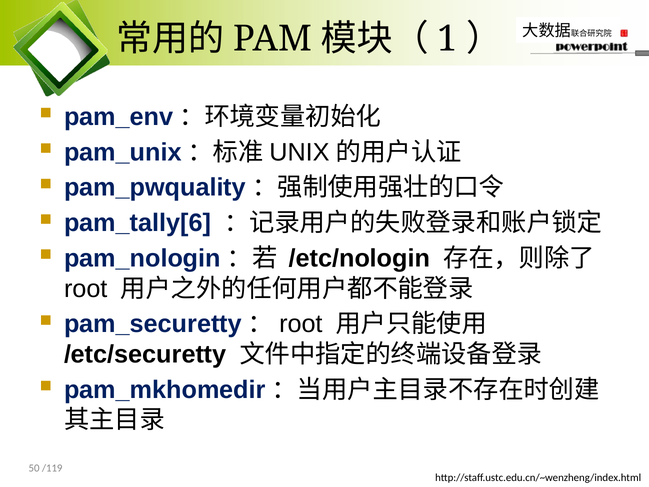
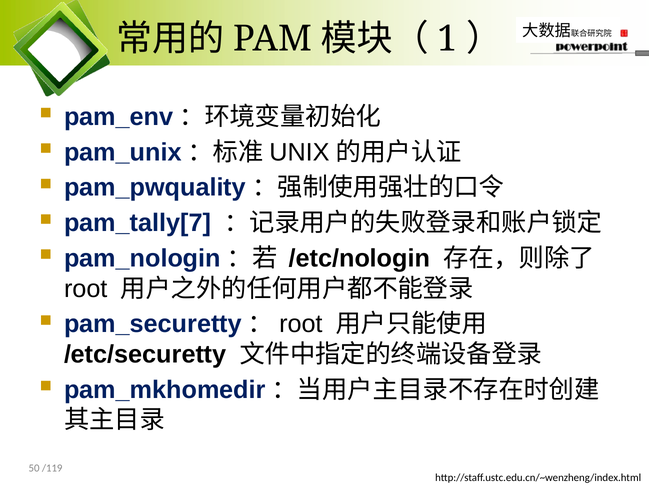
pam_tally[6: pam_tally[6 -> pam_tally[7
